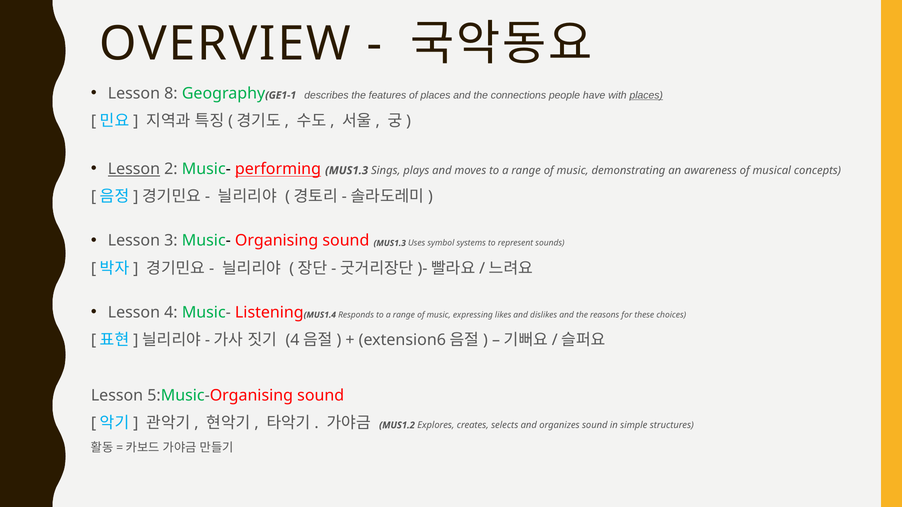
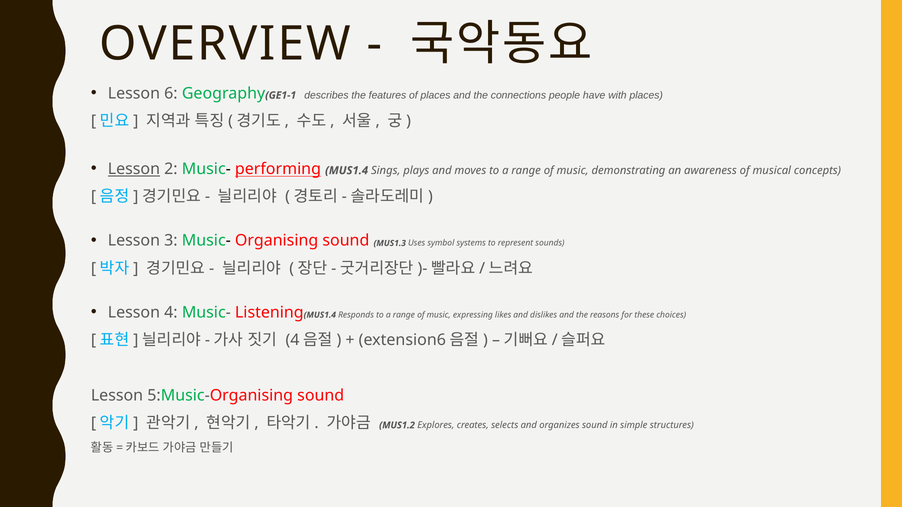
8: 8 -> 6
places at (646, 95) underline: present -> none
performing MUS1.3: MUS1.3 -> MUS1.4
